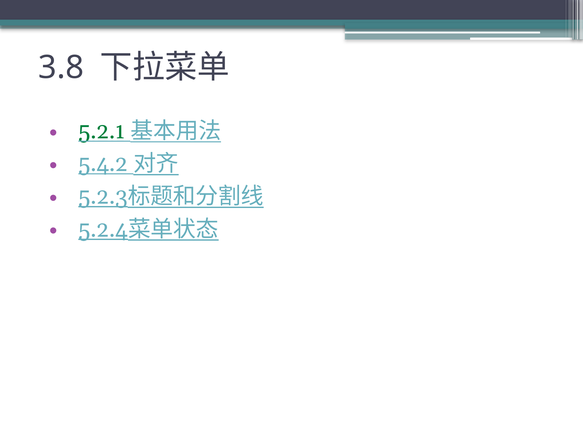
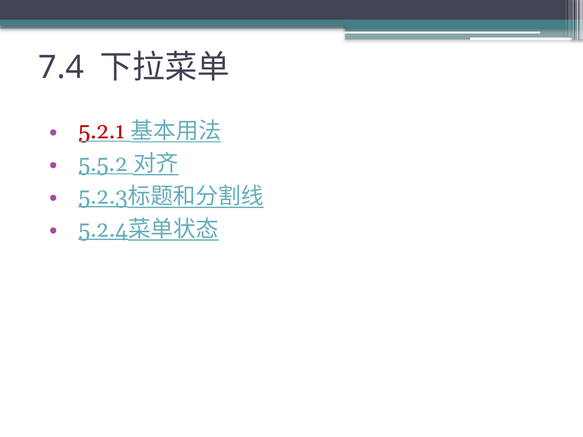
3.8: 3.8 -> 7.4
5.2.1 colour: green -> red
5.4.2: 5.4.2 -> 5.5.2
